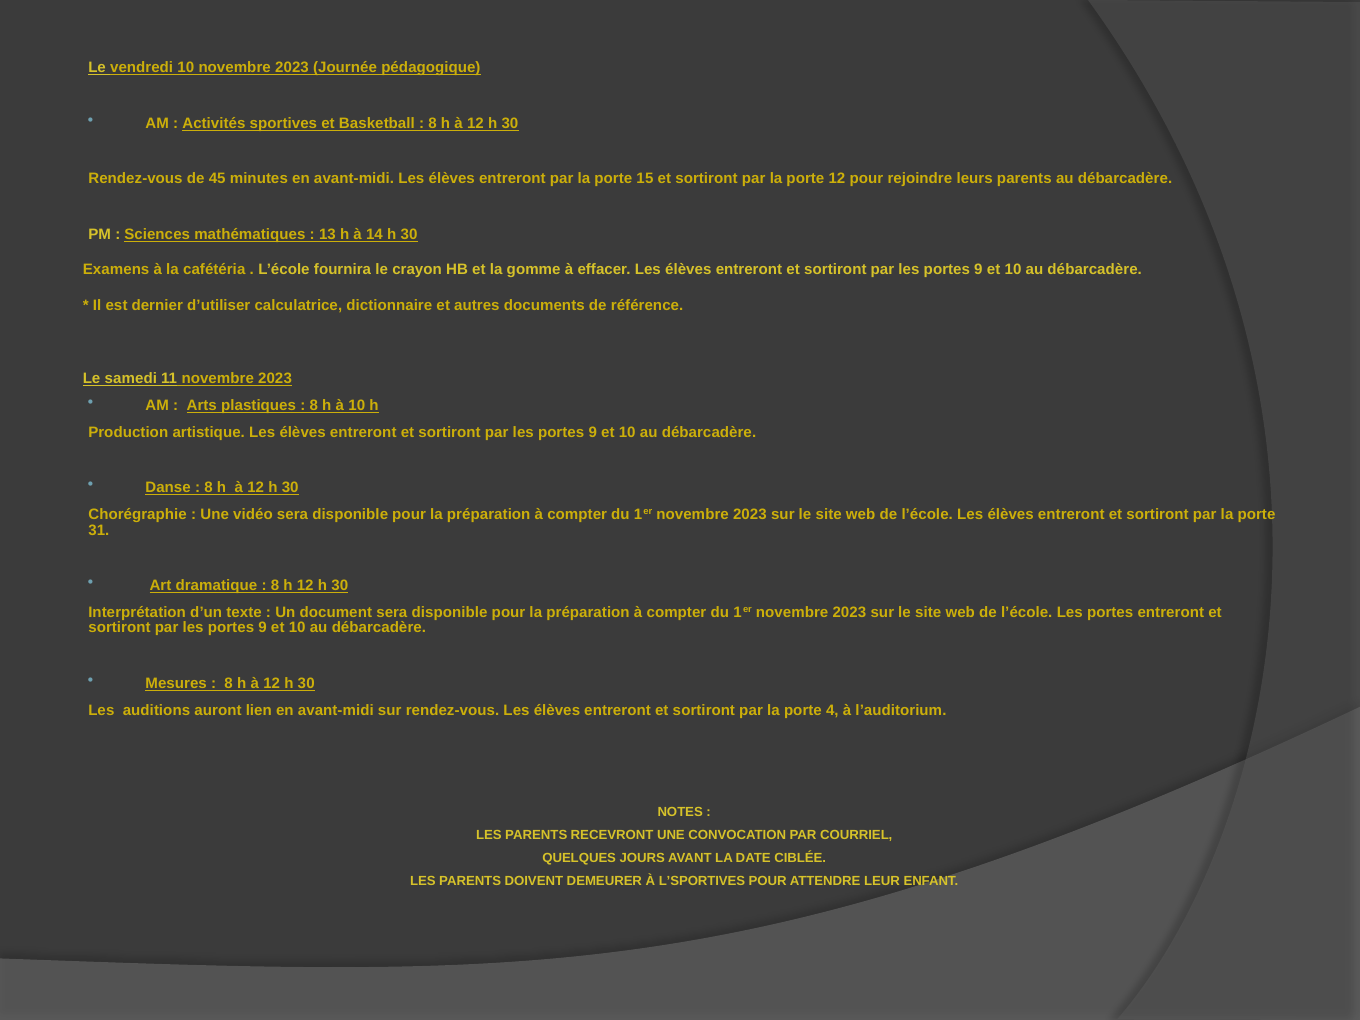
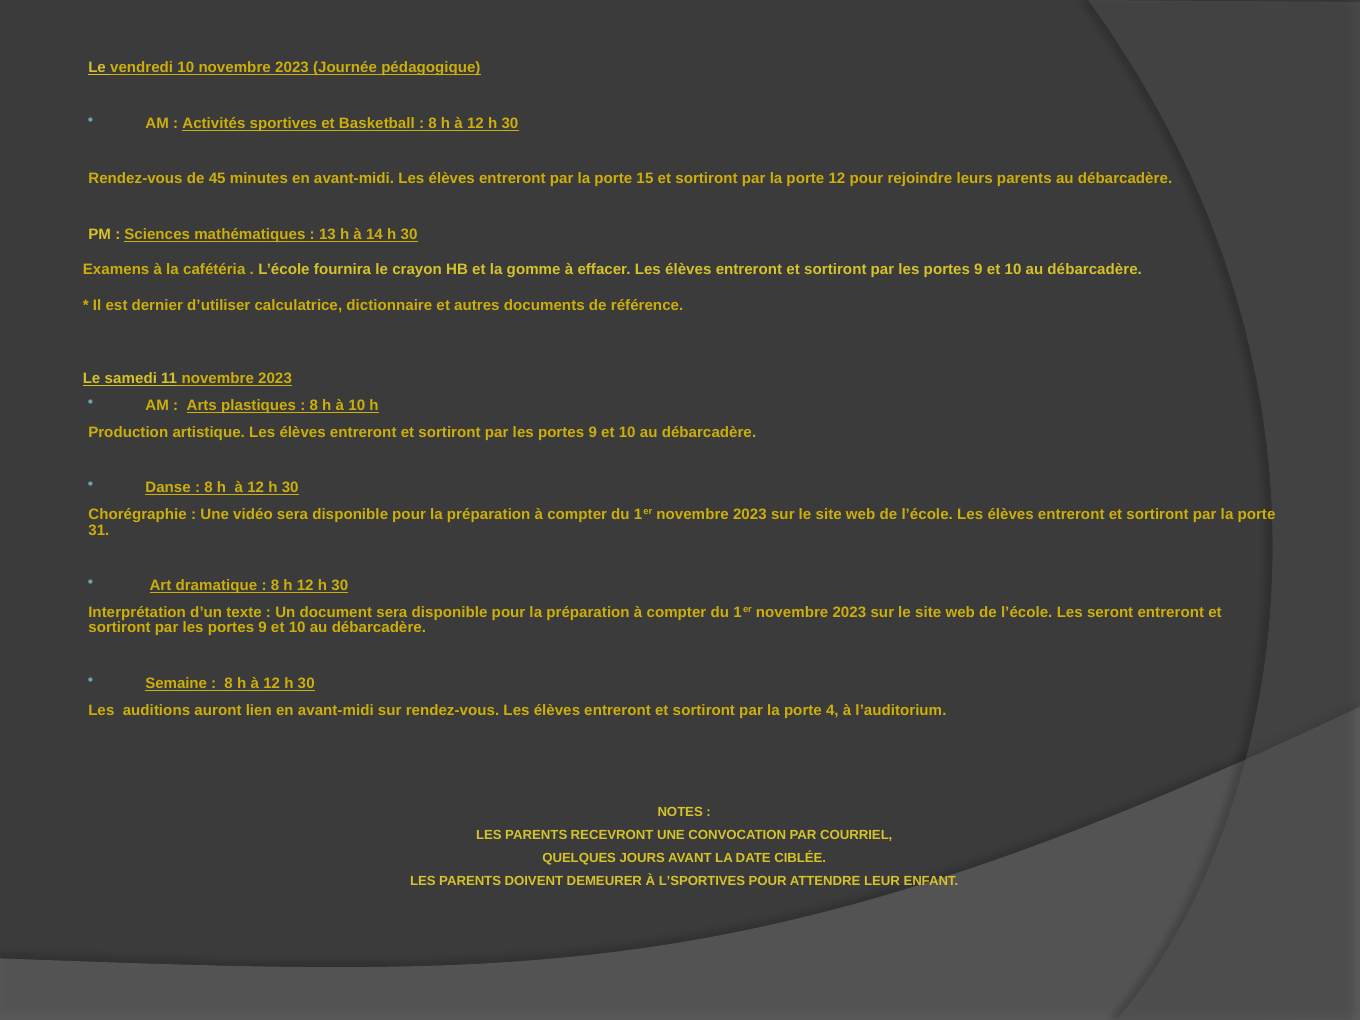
l’école Les portes: portes -> seront
Mesures: Mesures -> Semaine
